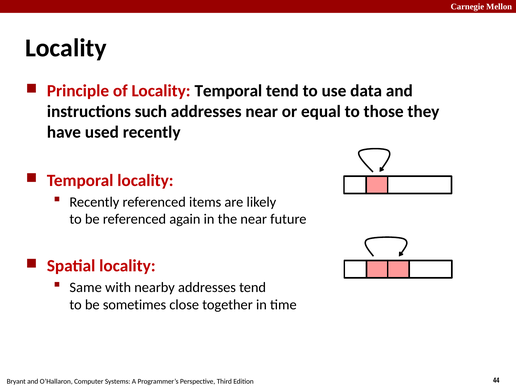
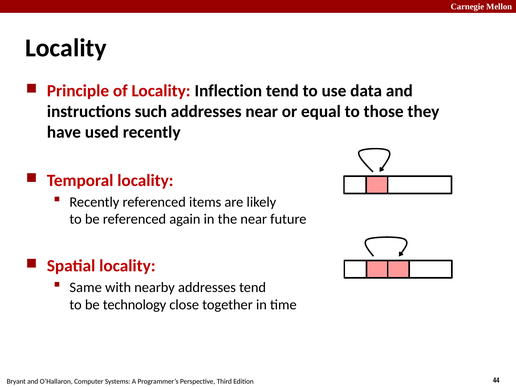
Locality Temporal: Temporal -> Inflection
sometimes: sometimes -> technology
